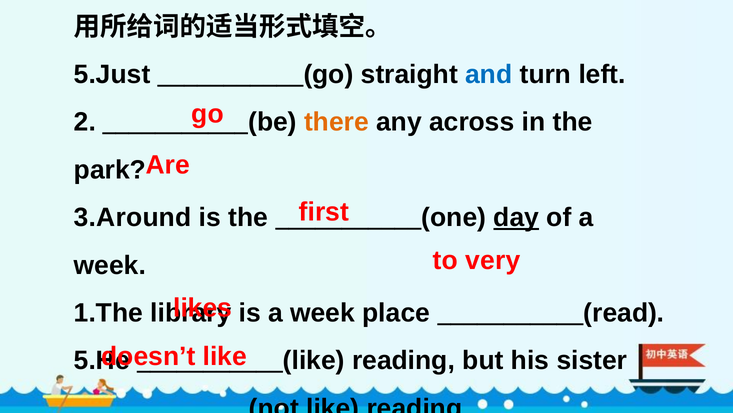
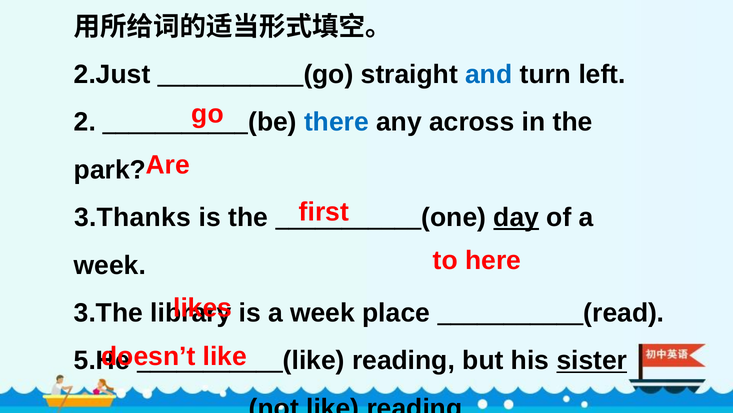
5.Just: 5.Just -> 2.Just
there colour: orange -> blue
3.Around: 3.Around -> 3.Thanks
very: very -> here
1.The: 1.The -> 3.The
sister underline: none -> present
